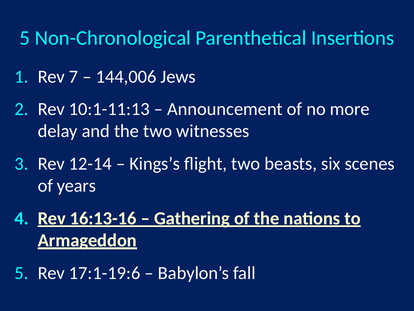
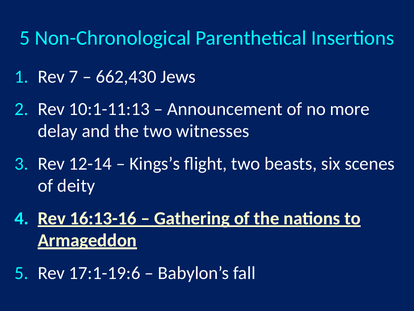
144,006: 144,006 -> 662,430
years: years -> deity
